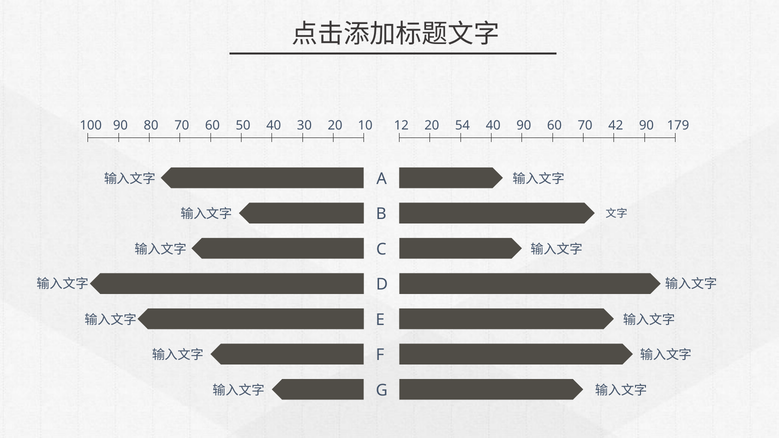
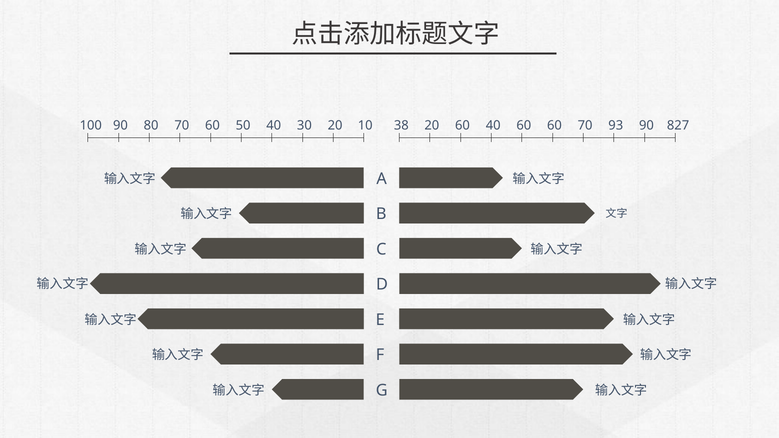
12: 12 -> 38
20 54: 54 -> 60
40 90: 90 -> 60
42: 42 -> 93
179: 179 -> 827
